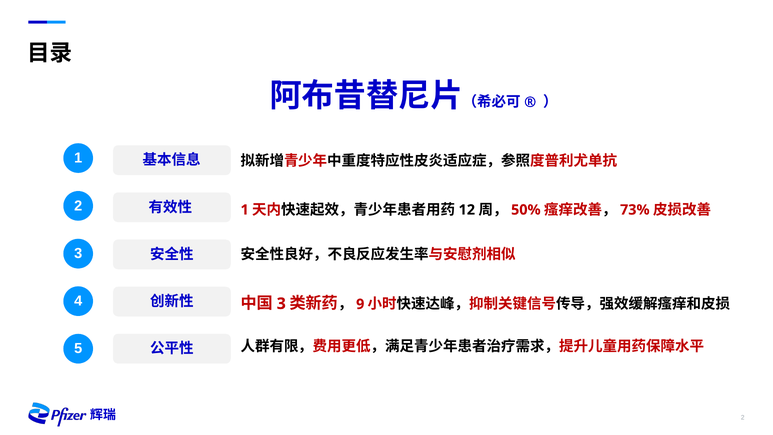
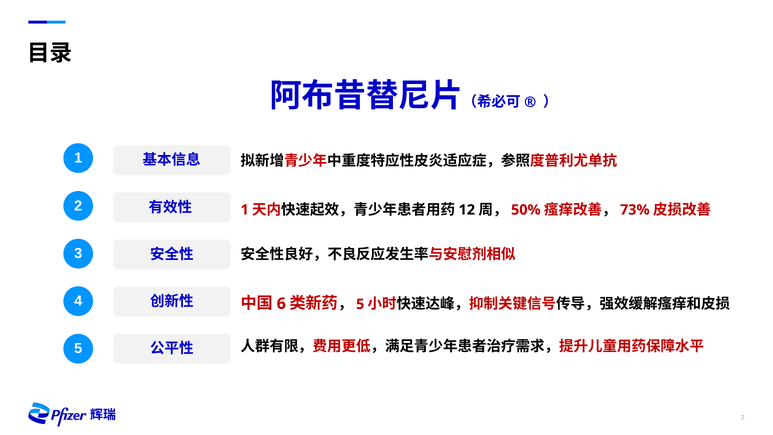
3 at (281, 304): 3 -> 6
9 at (360, 304): 9 -> 5
